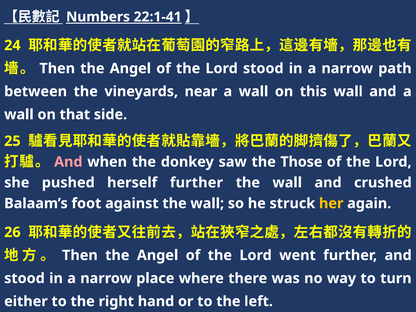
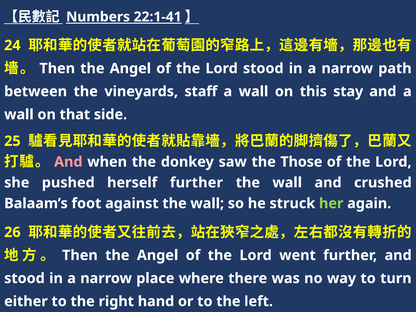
near: near -> staff
this wall: wall -> stay
her colour: yellow -> light green
